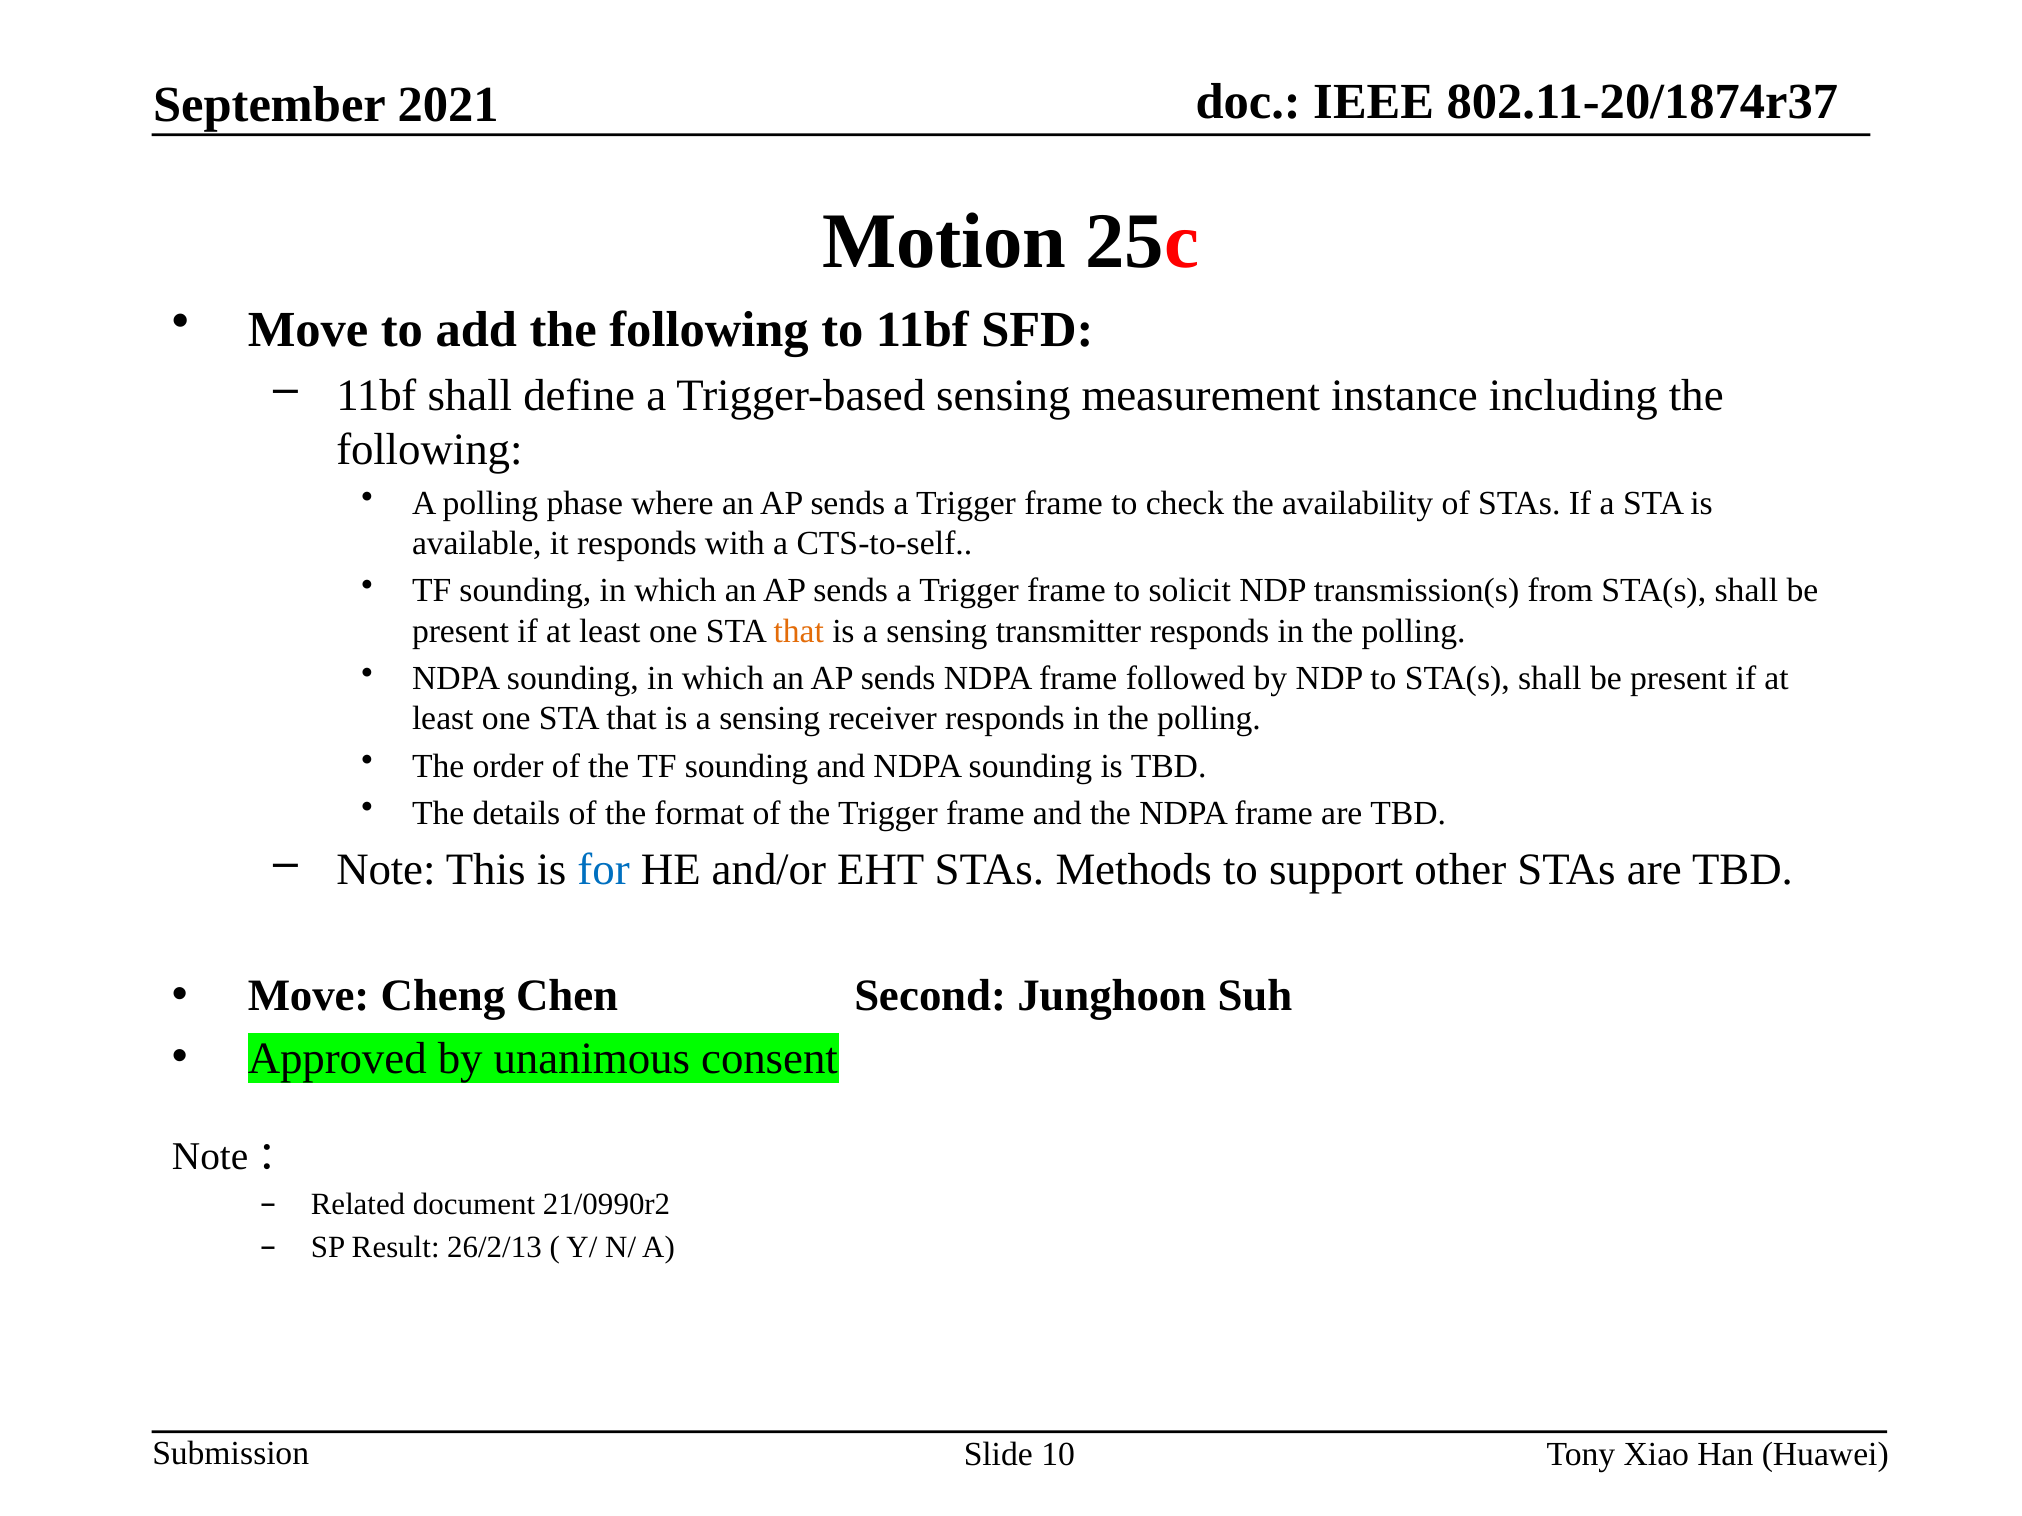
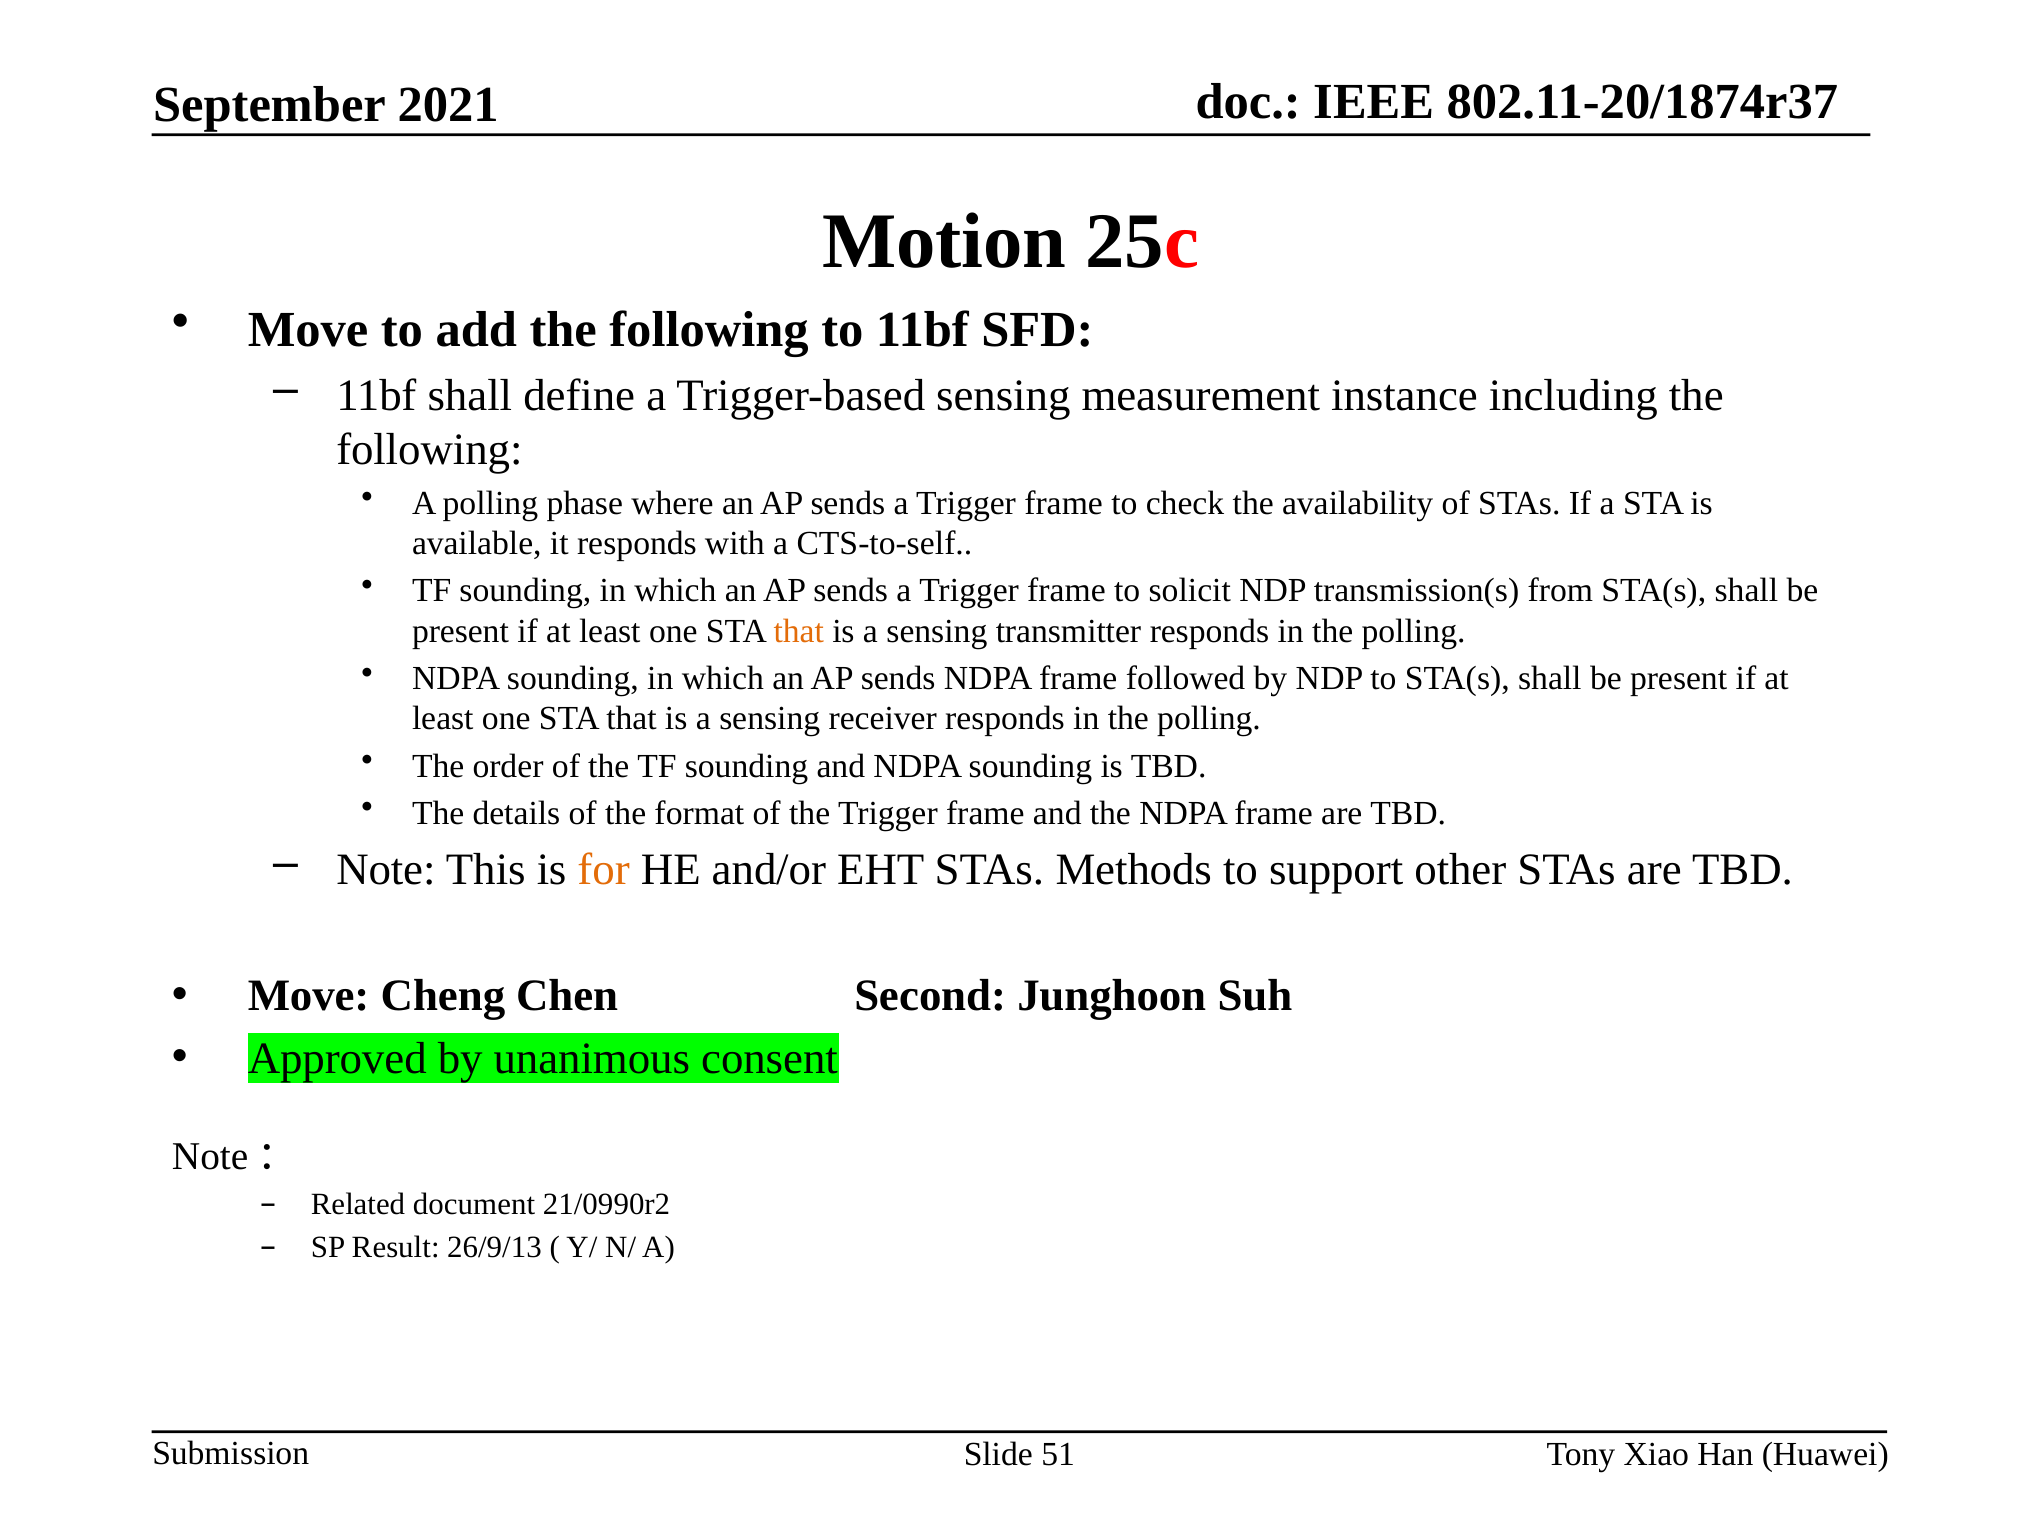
for colour: blue -> orange
26/2/13: 26/2/13 -> 26/9/13
10: 10 -> 51
